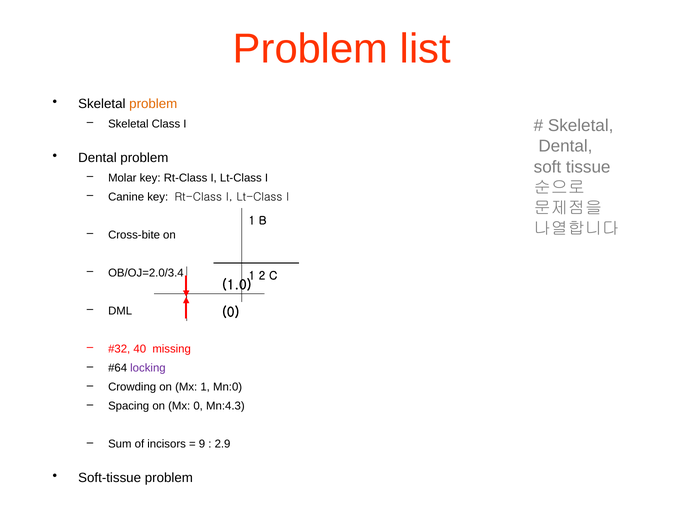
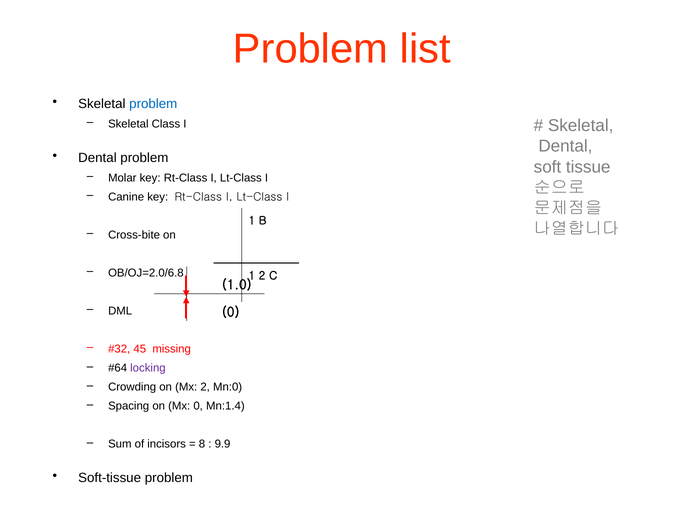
problem at (153, 104) colour: orange -> blue
OB/OJ=2.0/3.4: OB/OJ=2.0/3.4 -> OB/OJ=2.0/6.8
40: 40 -> 45
Mx 1: 1 -> 2
Mn:4.3: Mn:4.3 -> Mn:1.4
9: 9 -> 8
2.9: 2.9 -> 9.9
